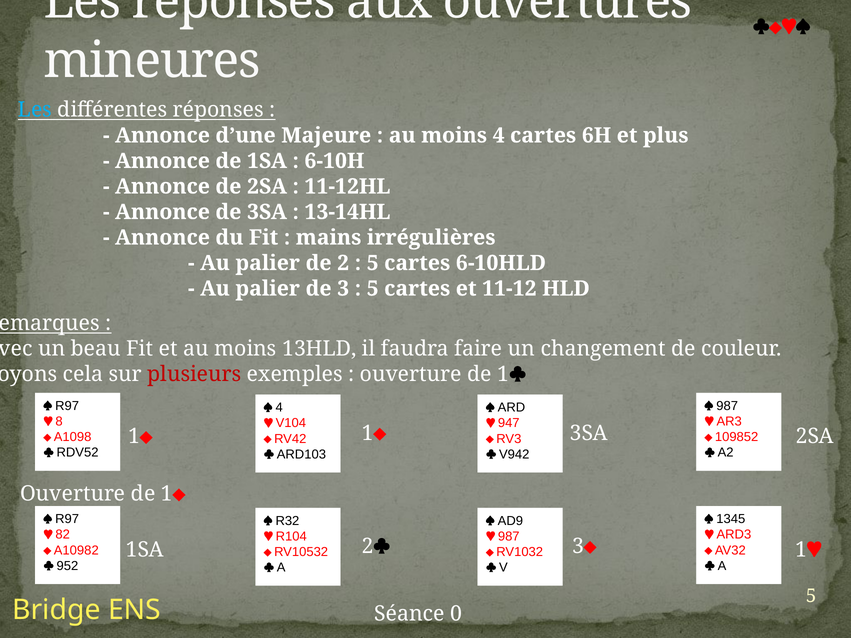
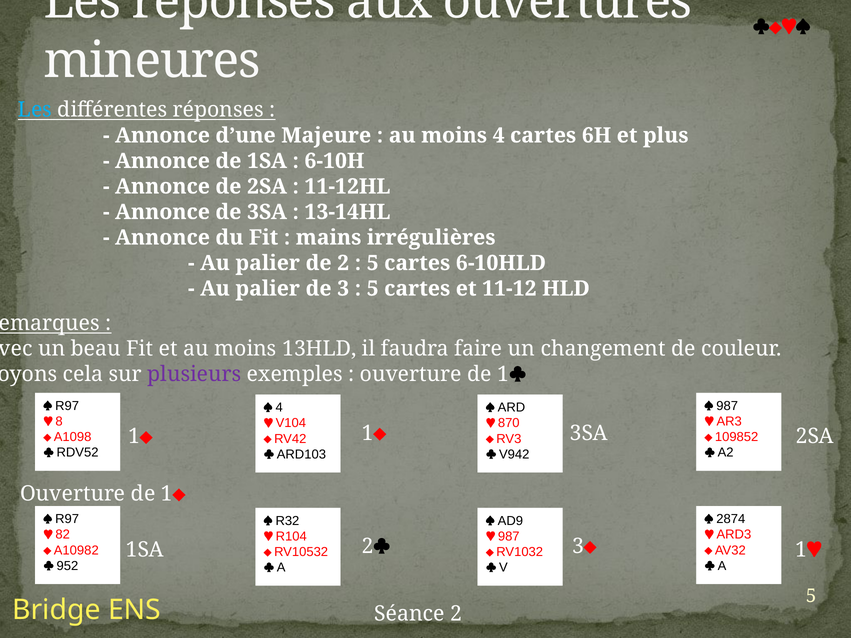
plusieurs colour: red -> purple
947: 947 -> 870
1345: 1345 -> 2874
Séance 0: 0 -> 2
